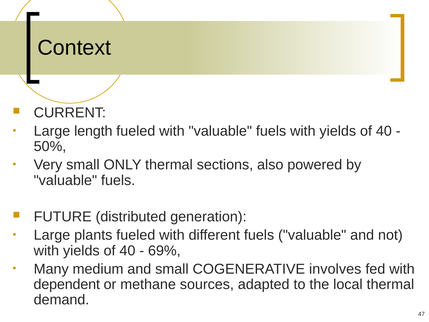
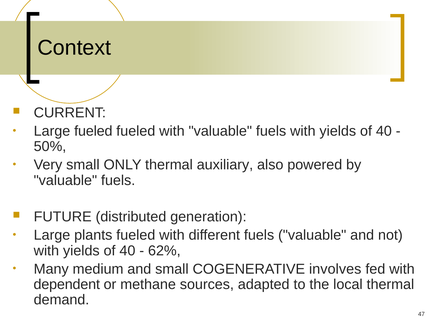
Large length: length -> fueled
sections: sections -> auxiliary
69%: 69% -> 62%
